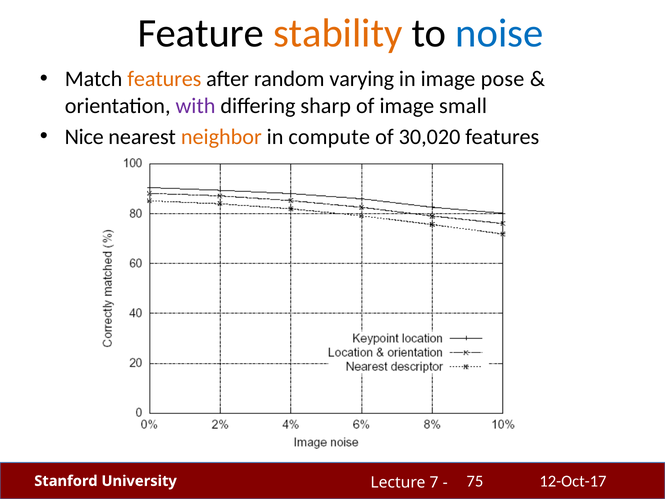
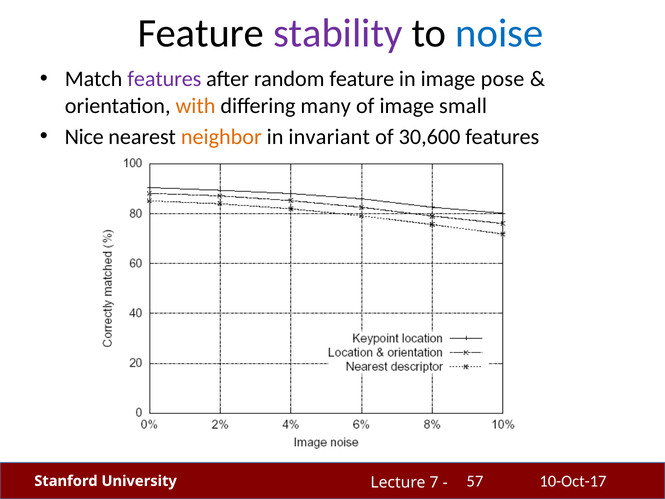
stability colour: orange -> purple
features at (164, 79) colour: orange -> purple
random varying: varying -> feature
with colour: purple -> orange
sharp: sharp -> many
compute: compute -> invariant
30,020: 30,020 -> 30,600
12-Oct-17: 12-Oct-17 -> 10-Oct-17
75: 75 -> 57
